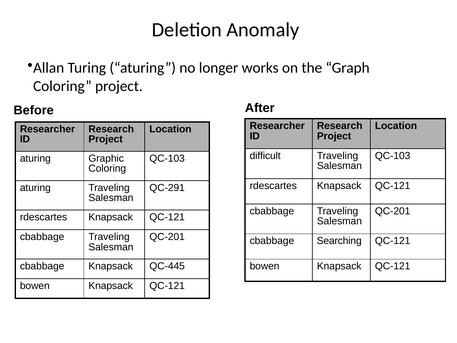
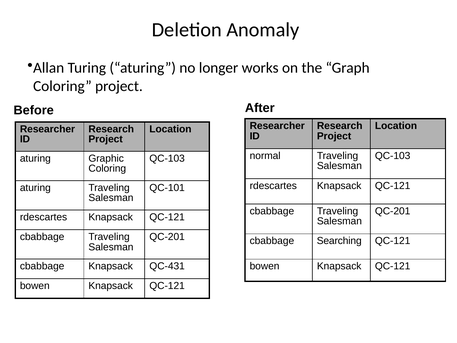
difficult: difficult -> normal
QC-291: QC-291 -> QC-101
QC-445: QC-445 -> QC-431
